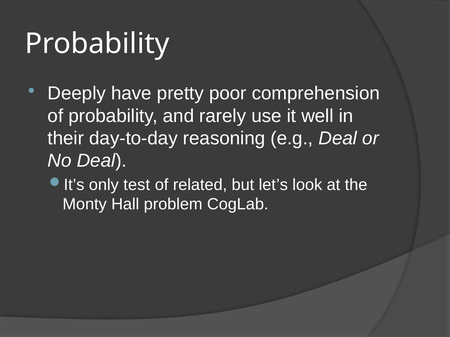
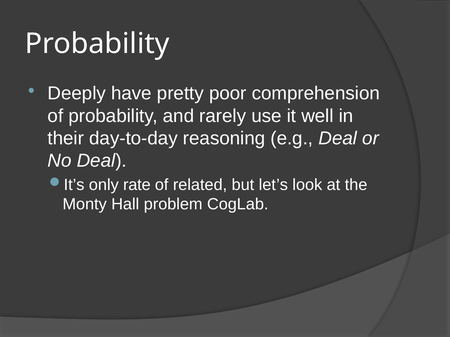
test: test -> rate
